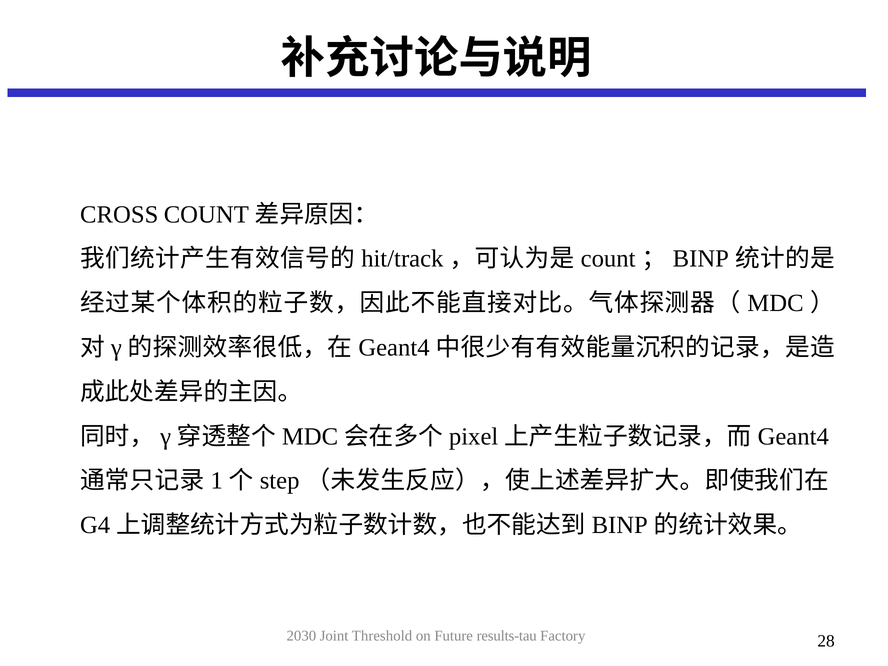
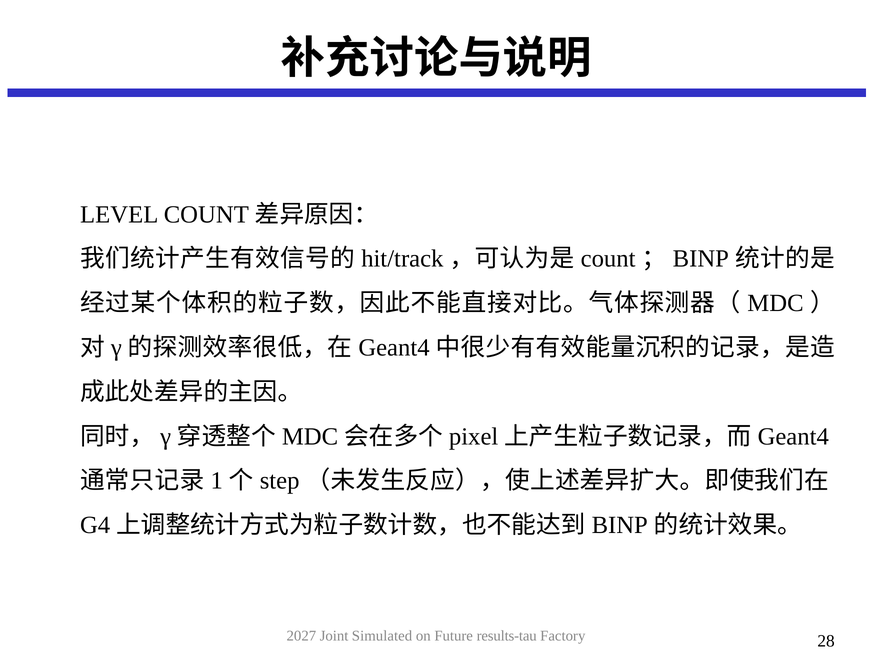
CROSS: CROSS -> LEVEL
2030: 2030 -> 2027
Threshold: Threshold -> Simulated
